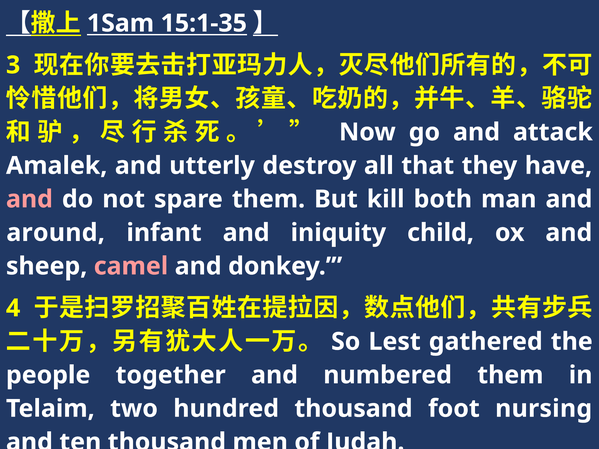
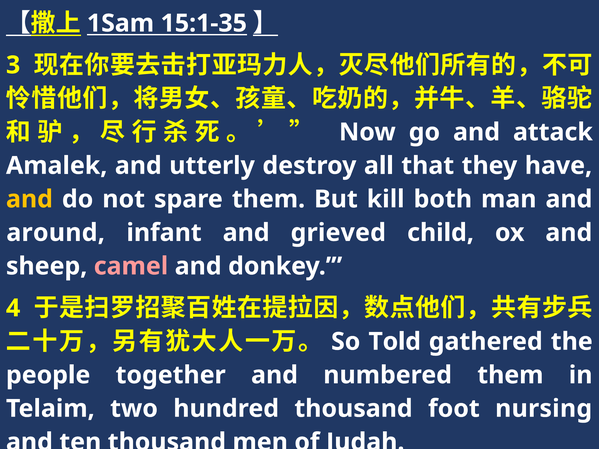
and at (29, 199) colour: pink -> yellow
iniquity: iniquity -> grieved
Lest: Lest -> Told
